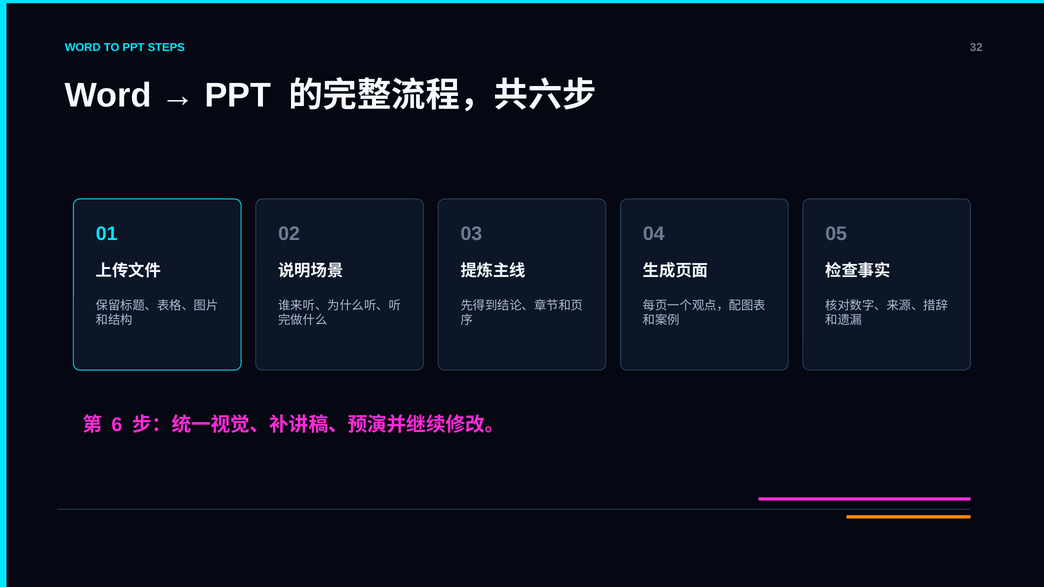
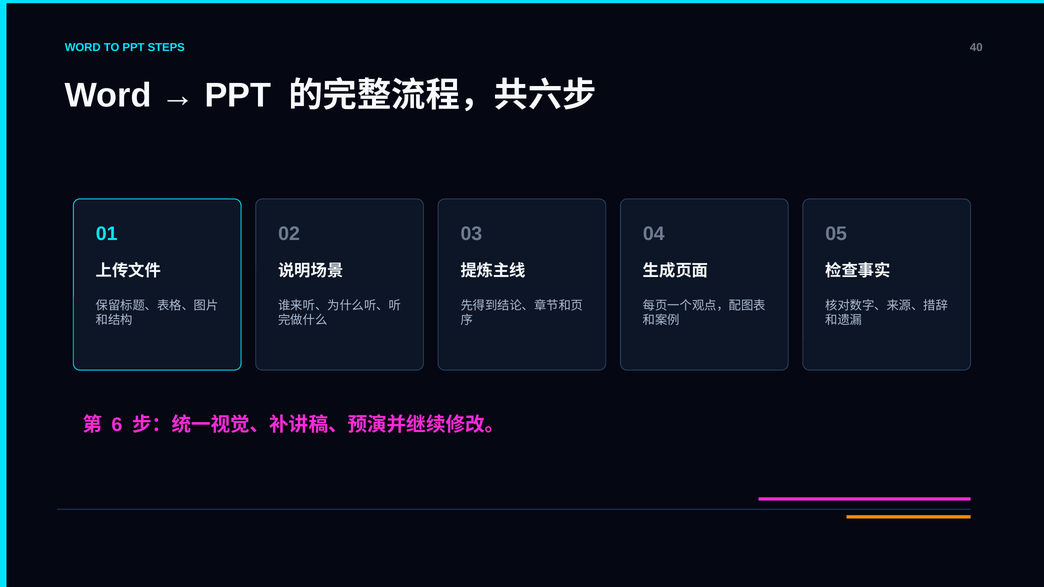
32: 32 -> 40
